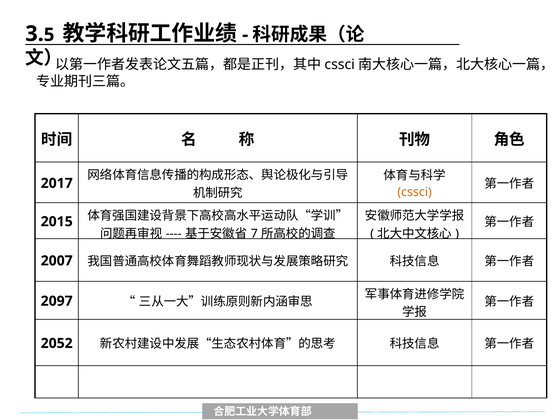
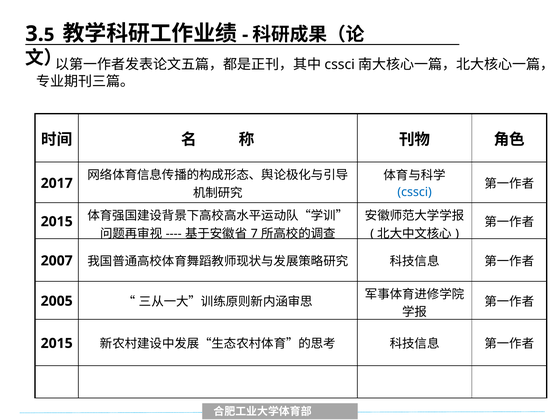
cssci colour: orange -> blue
2097: 2097 -> 2005
2052 at (57, 343): 2052 -> 2015
